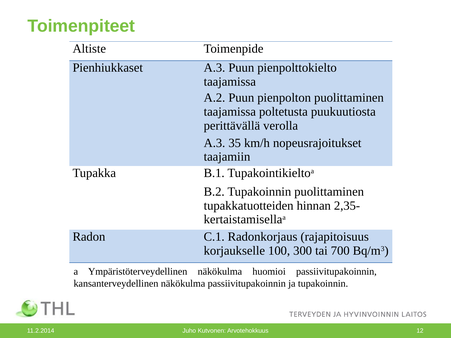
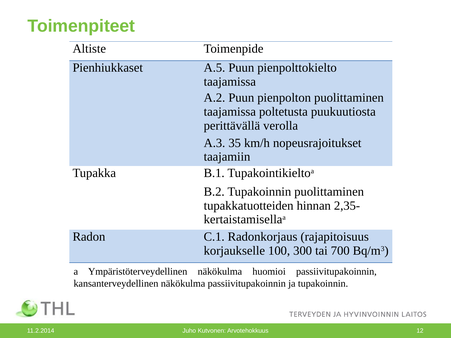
Pienhiukkaset A.3: A.3 -> A.5
